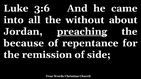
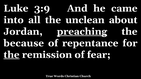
3:6: 3:6 -> 3:9
without: without -> unclean
the at (12, 55) underline: none -> present
side: side -> fear
